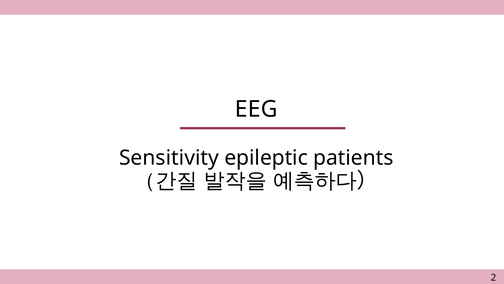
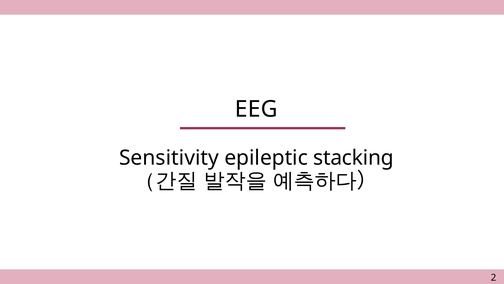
patients: patients -> stacking
